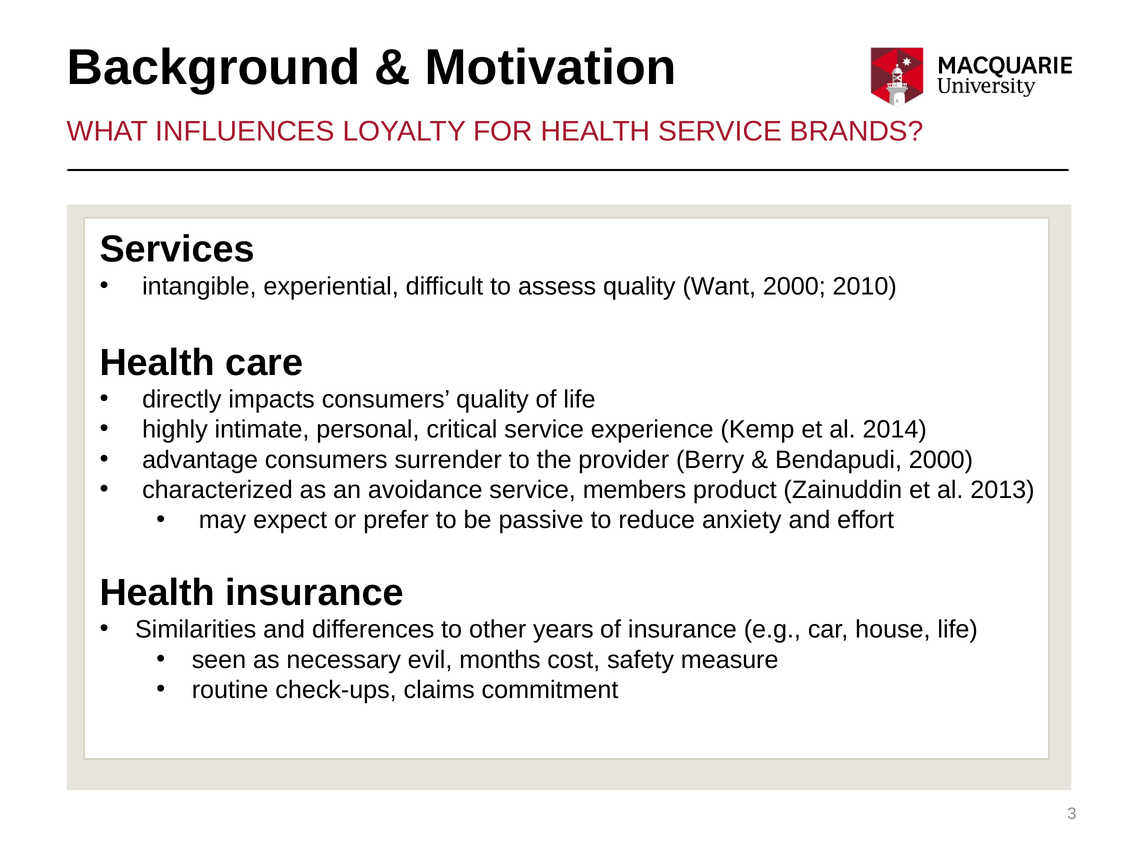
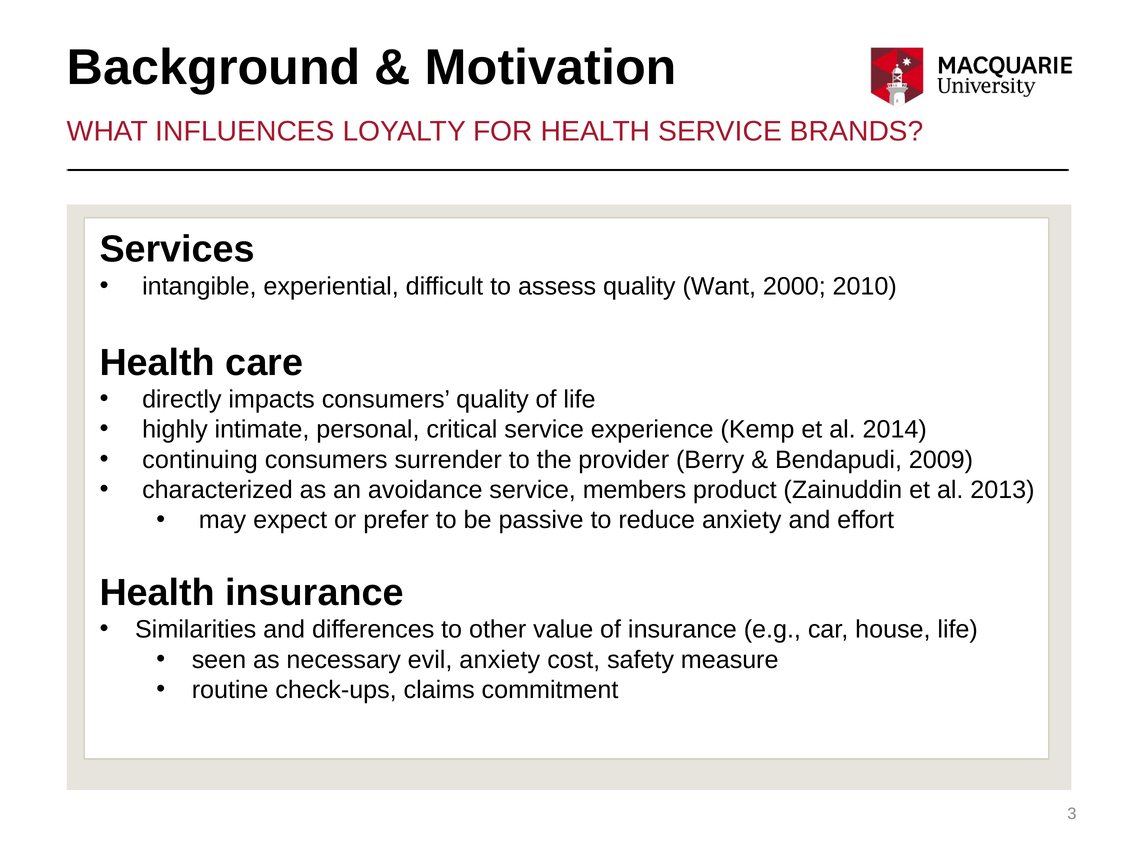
advantage: advantage -> continuing
Bendapudi 2000: 2000 -> 2009
years: years -> value
evil months: months -> anxiety
